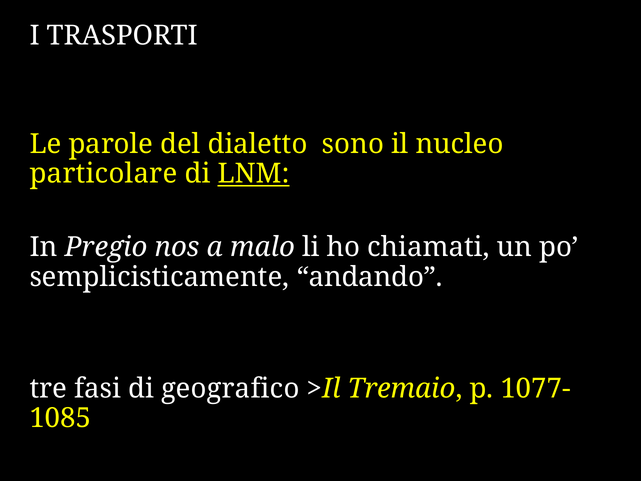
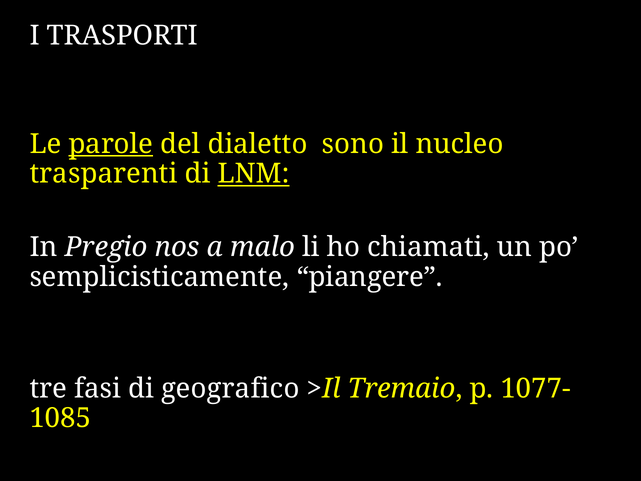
parole underline: none -> present
particolare: particolare -> trasparenti
andando: andando -> piangere
